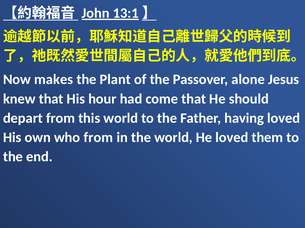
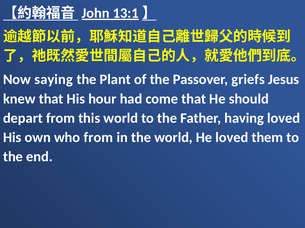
makes: makes -> saying
alone: alone -> griefs
